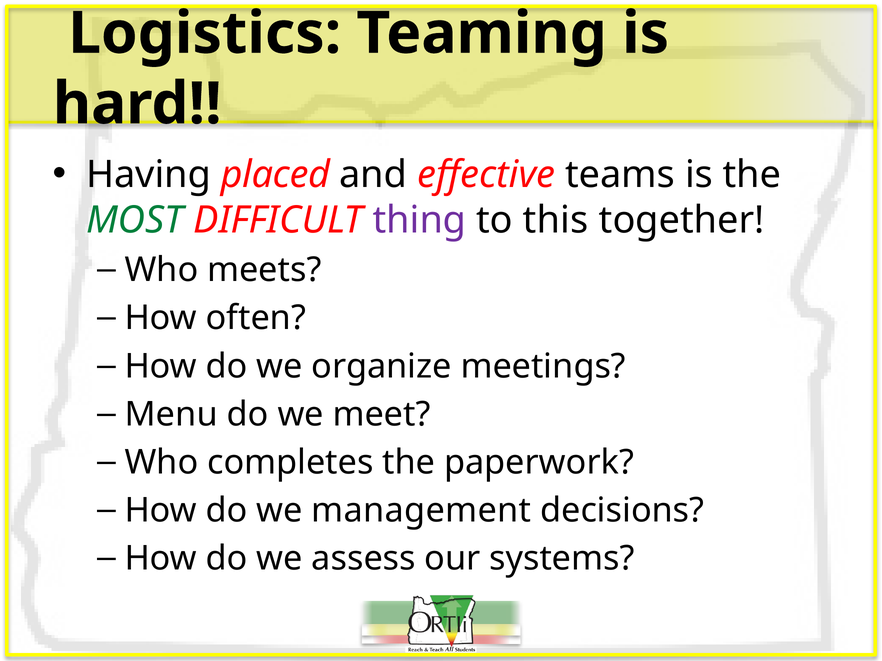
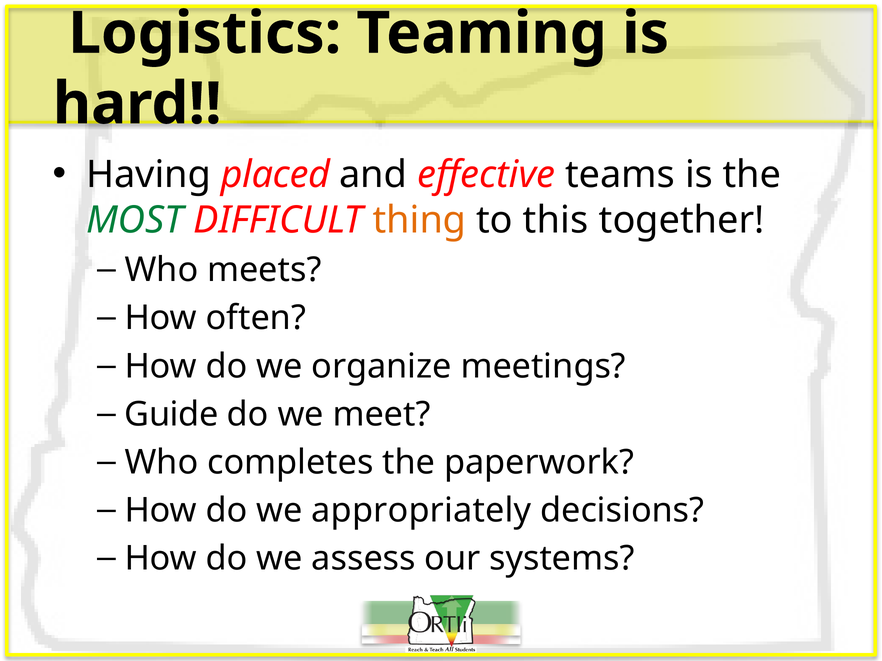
thing colour: purple -> orange
Menu: Menu -> Guide
management: management -> appropriately
